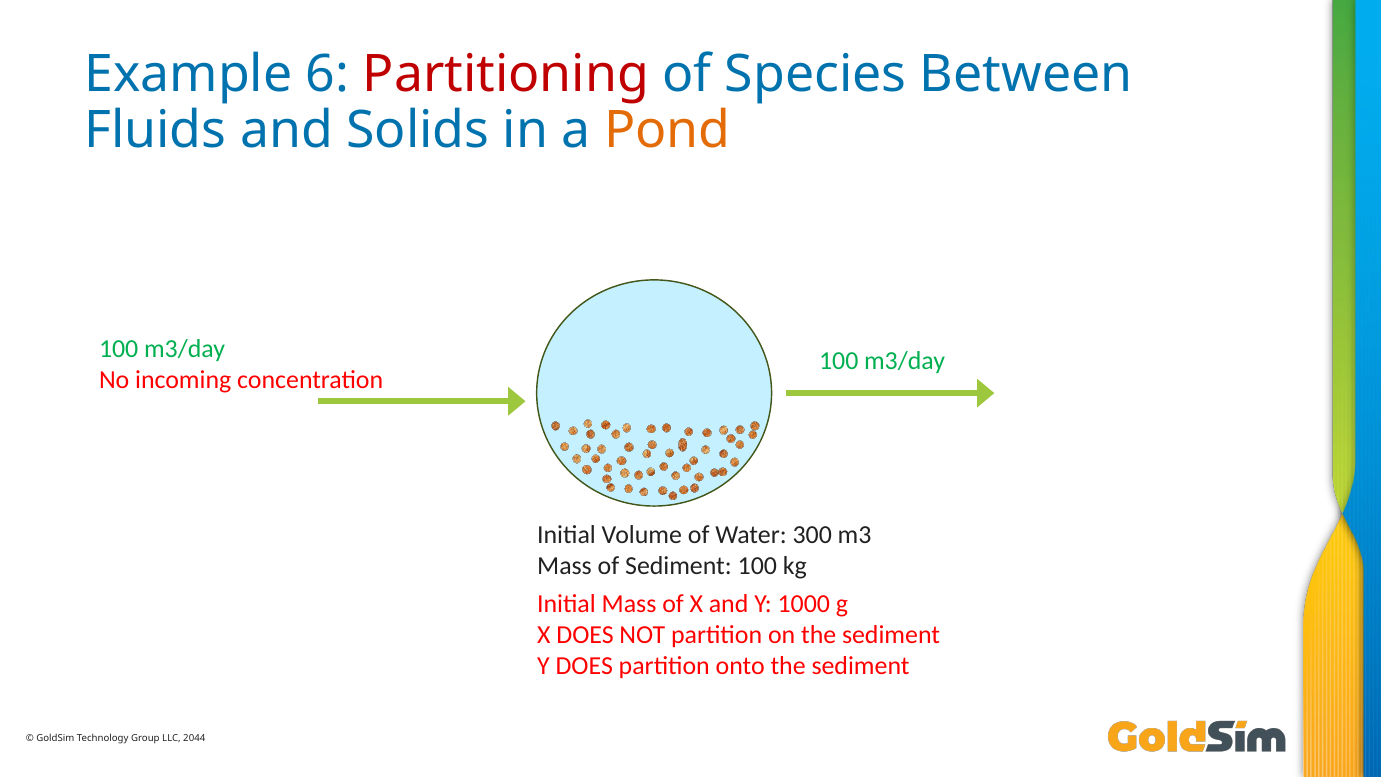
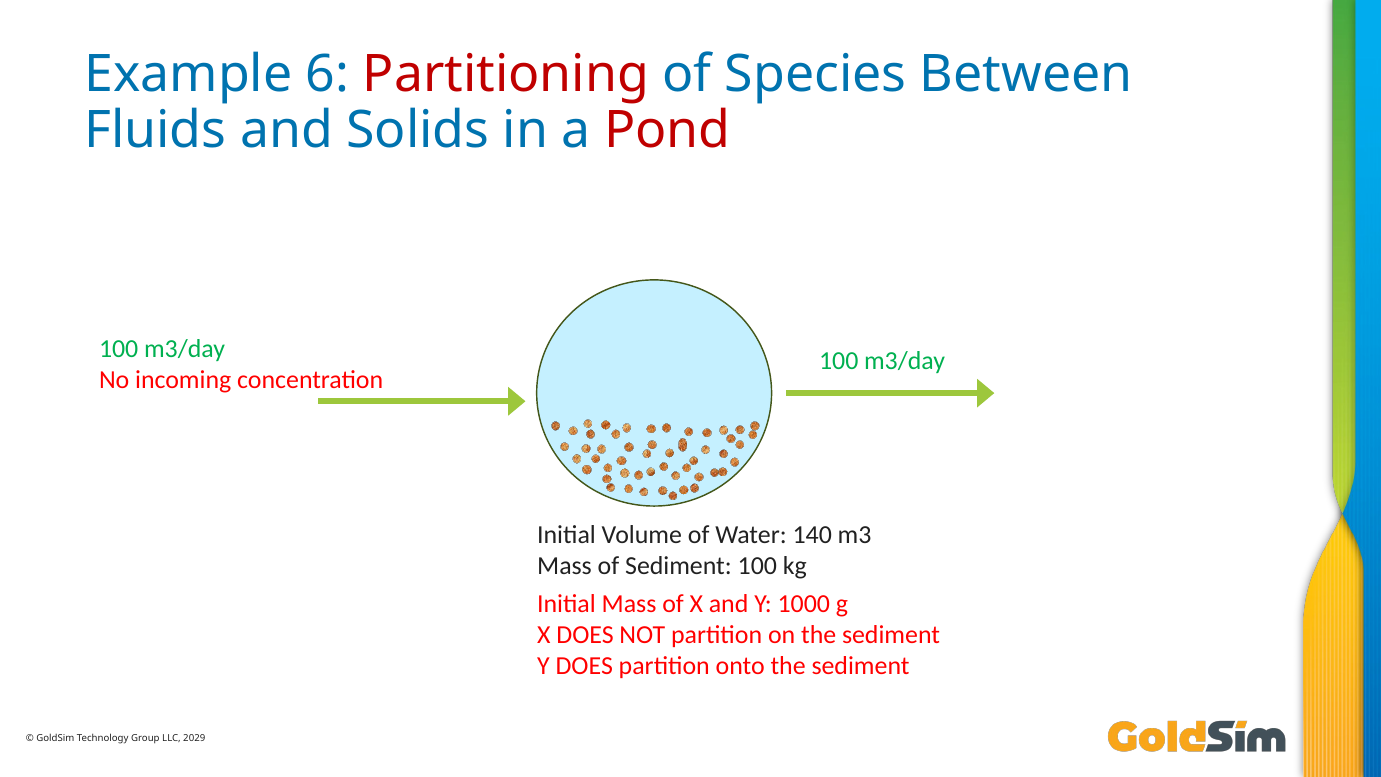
Pond colour: orange -> red
300: 300 -> 140
2044: 2044 -> 2029
